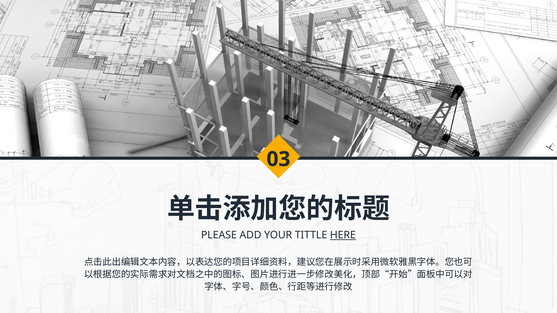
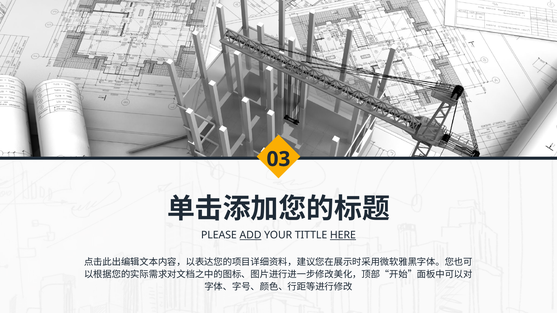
ADD underline: none -> present
